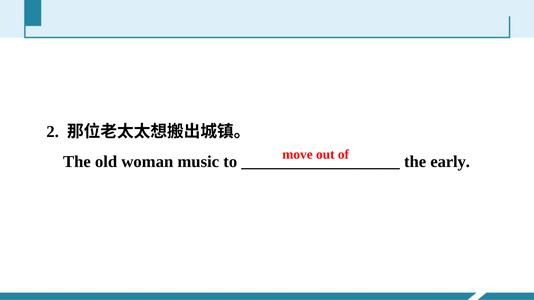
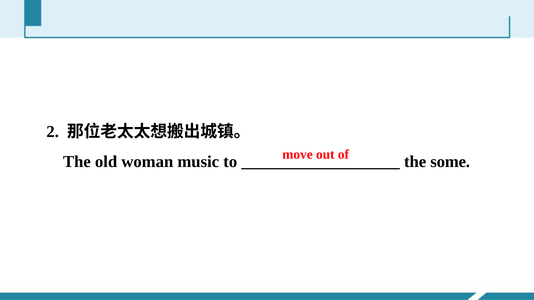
early: early -> some
